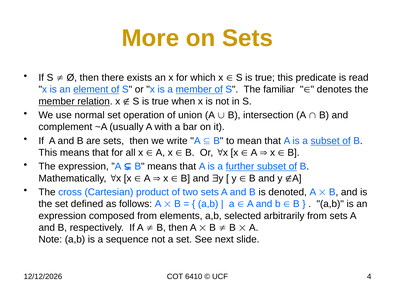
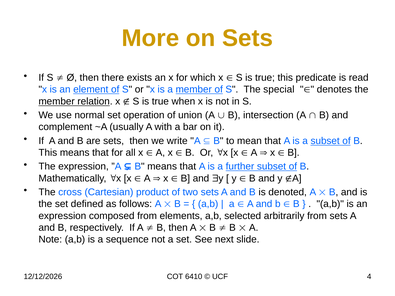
familiar: familiar -> special
